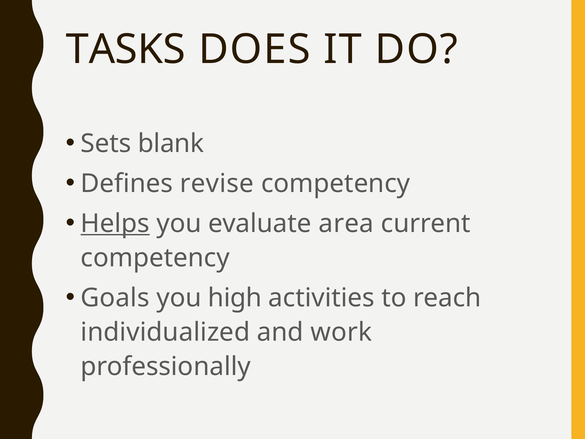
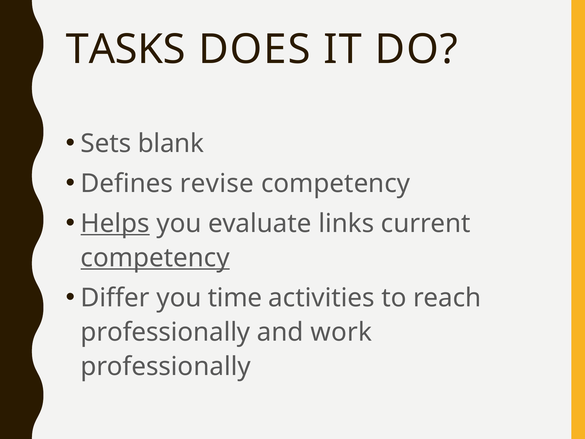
area: area -> links
competency at (155, 258) underline: none -> present
Goals: Goals -> Differ
high: high -> time
individualized at (165, 332): individualized -> professionally
